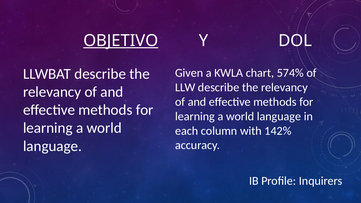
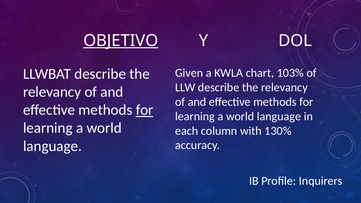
574%: 574% -> 103%
for at (145, 110) underline: none -> present
142%: 142% -> 130%
